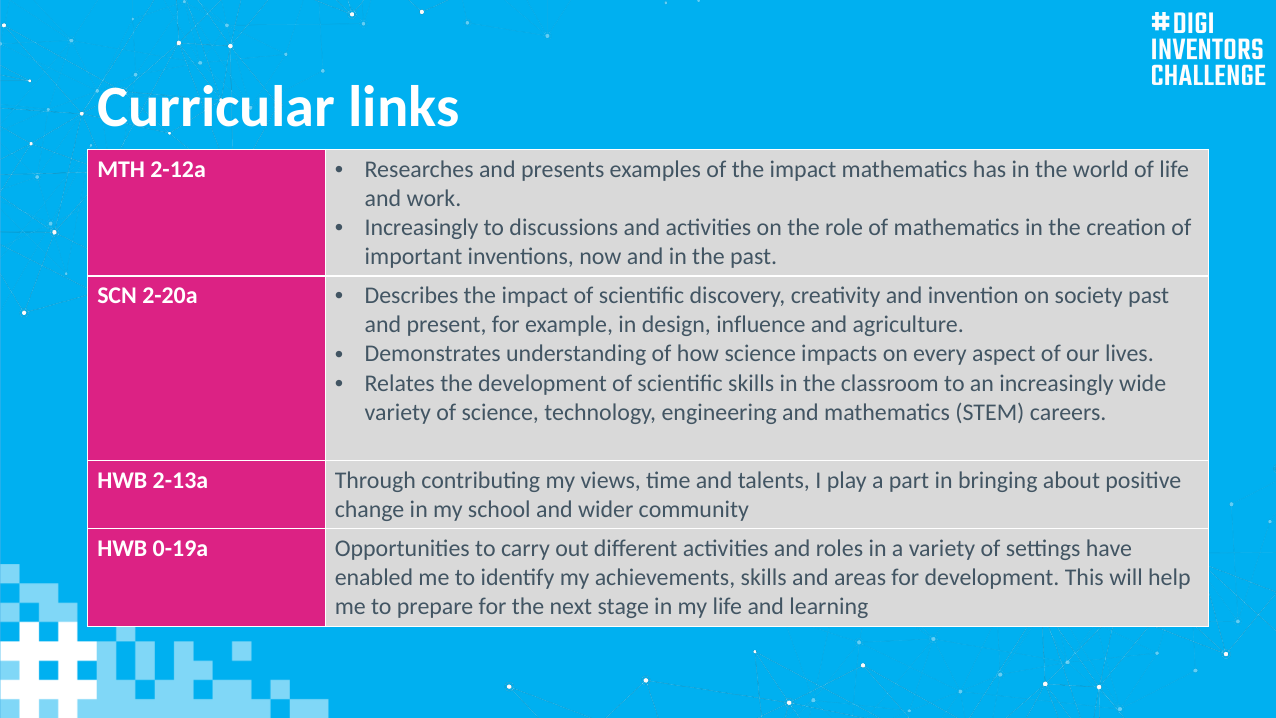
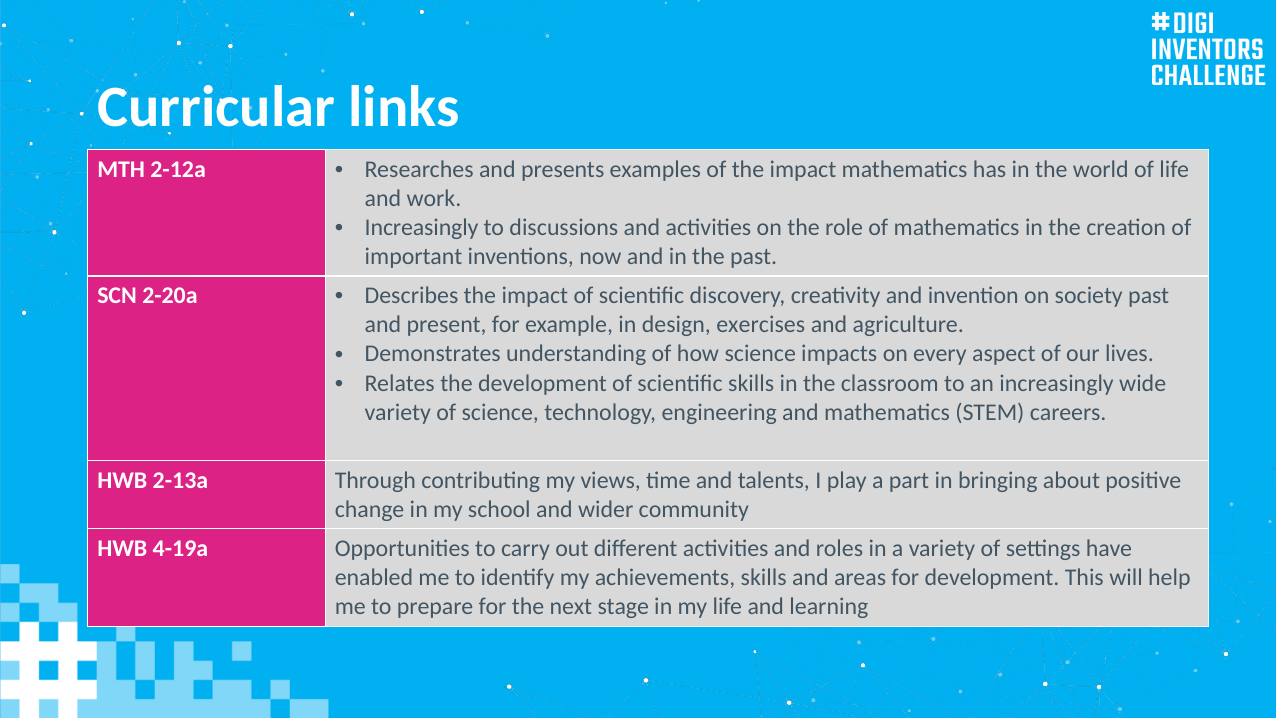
influence: influence -> exercises
0-19a: 0-19a -> 4-19a
